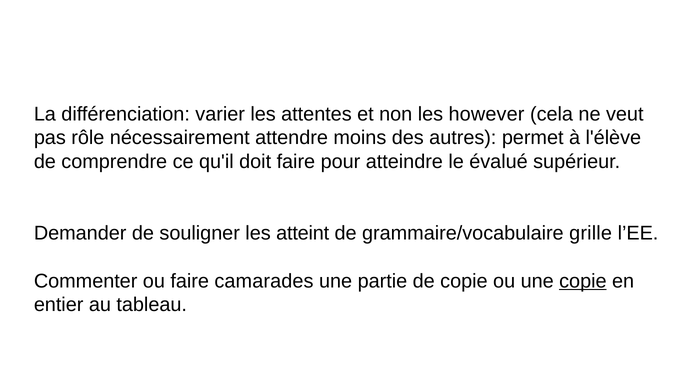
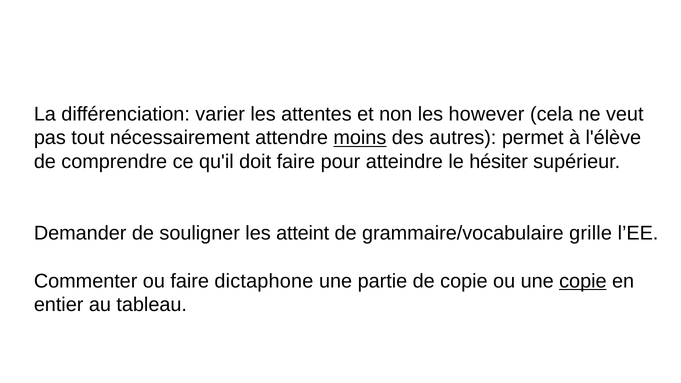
rôle: rôle -> tout
moins underline: none -> present
évalué: évalué -> hésiter
camarades: camarades -> dictaphone
